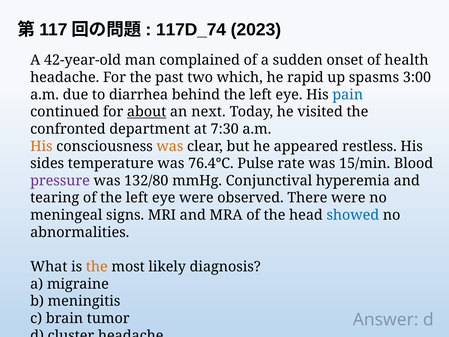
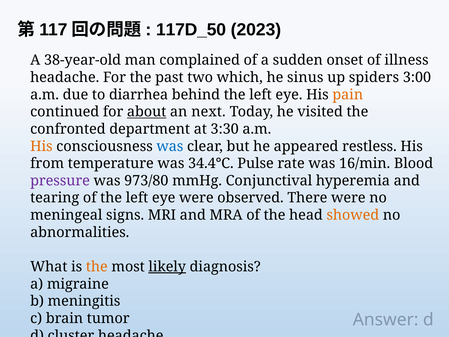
117D_74: 117D_74 -> 117D_50
42-year-old: 42-year-old -> 38-year-old
health: health -> illness
rapid: rapid -> sinus
spasms: spasms -> spiders
pain colour: blue -> orange
7:30: 7:30 -> 3:30
was at (170, 146) colour: orange -> blue
sides: sides -> from
76.4℃: 76.4℃ -> 34.4℃
15/min: 15/min -> 16/min
132/80: 132/80 -> 973/80
showed colour: blue -> orange
likely underline: none -> present
